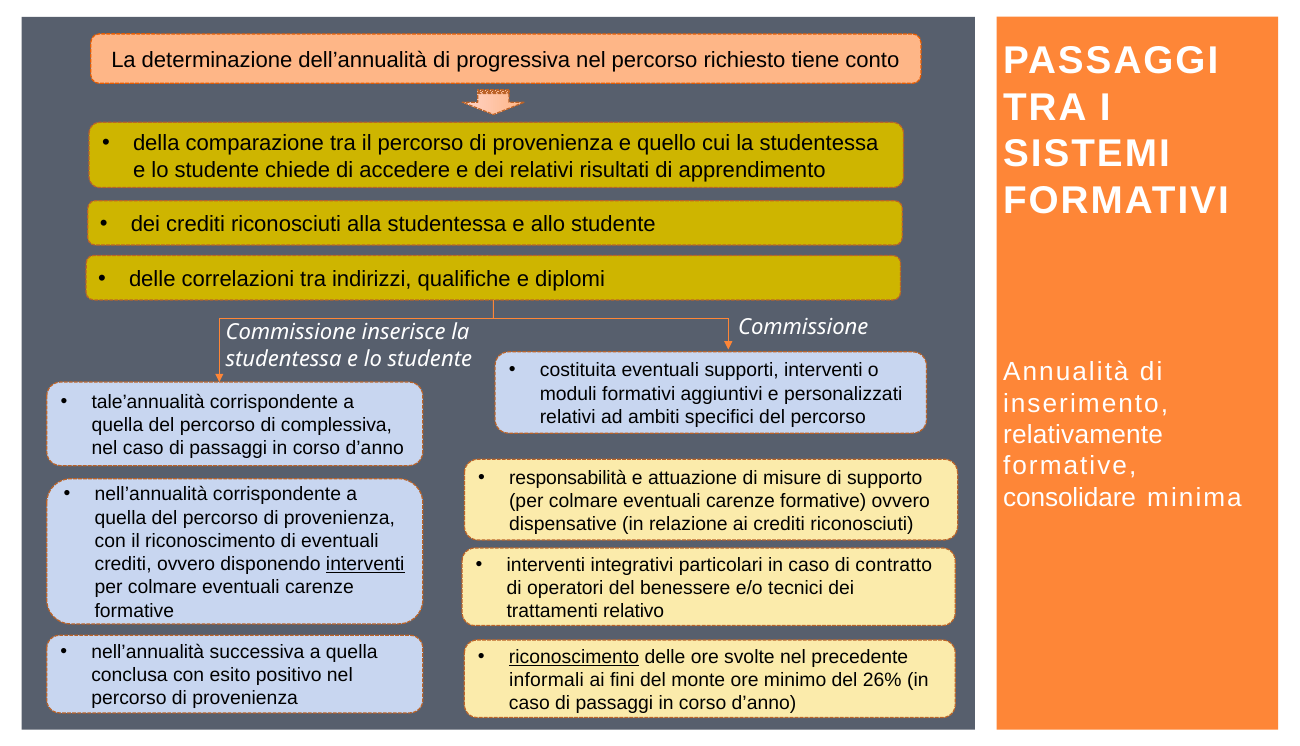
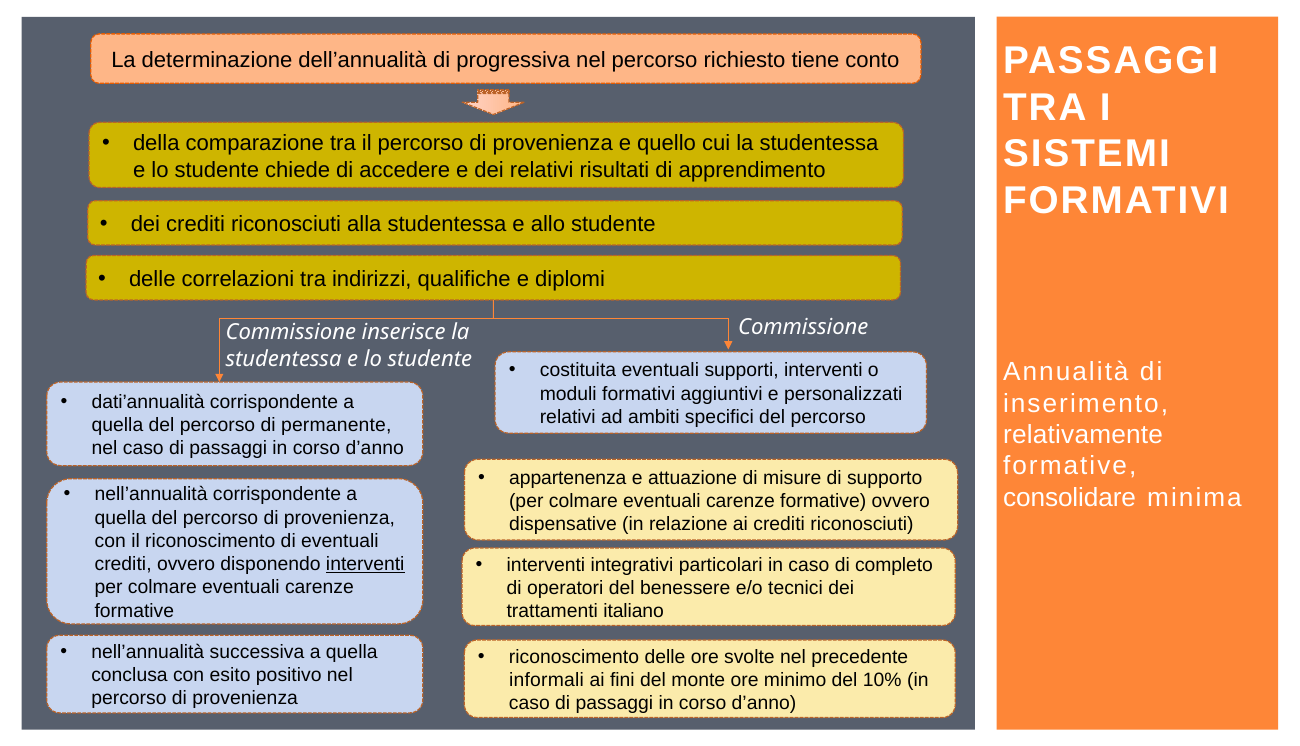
tale’annualità: tale’annualità -> dati’annualità
complessiva: complessiva -> permanente
responsabilità: responsabilità -> appartenenza
contratto: contratto -> completo
relativo: relativo -> italiano
riconoscimento at (574, 657) underline: present -> none
26%: 26% -> 10%
